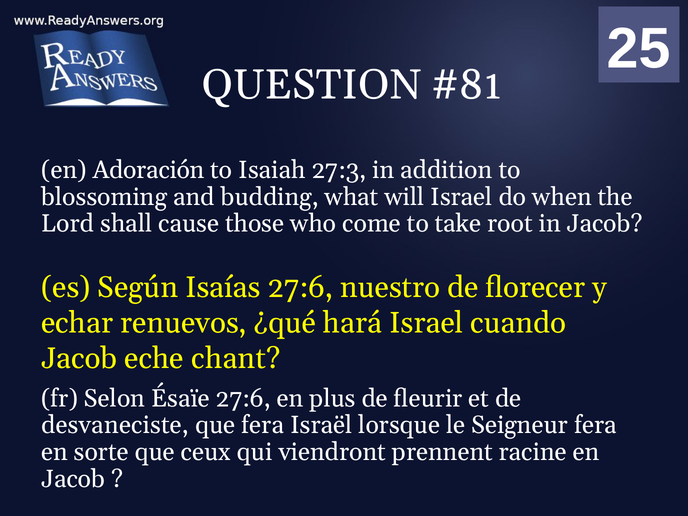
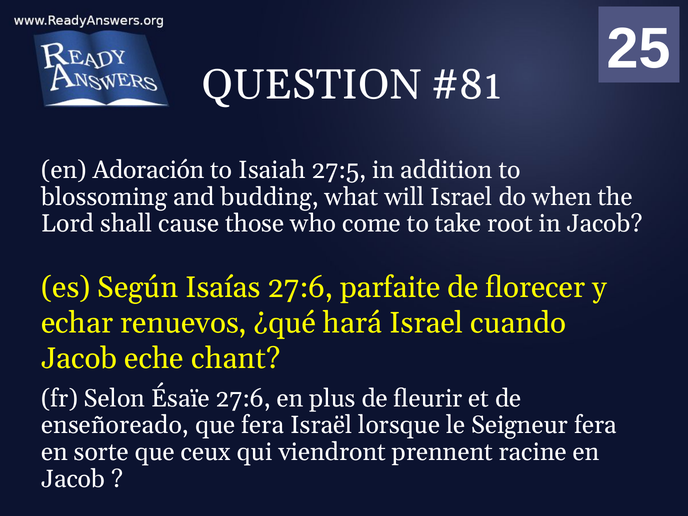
27:3: 27:3 -> 27:5
nuestro: nuestro -> parfaite
desvaneciste: desvaneciste -> enseñoreado
